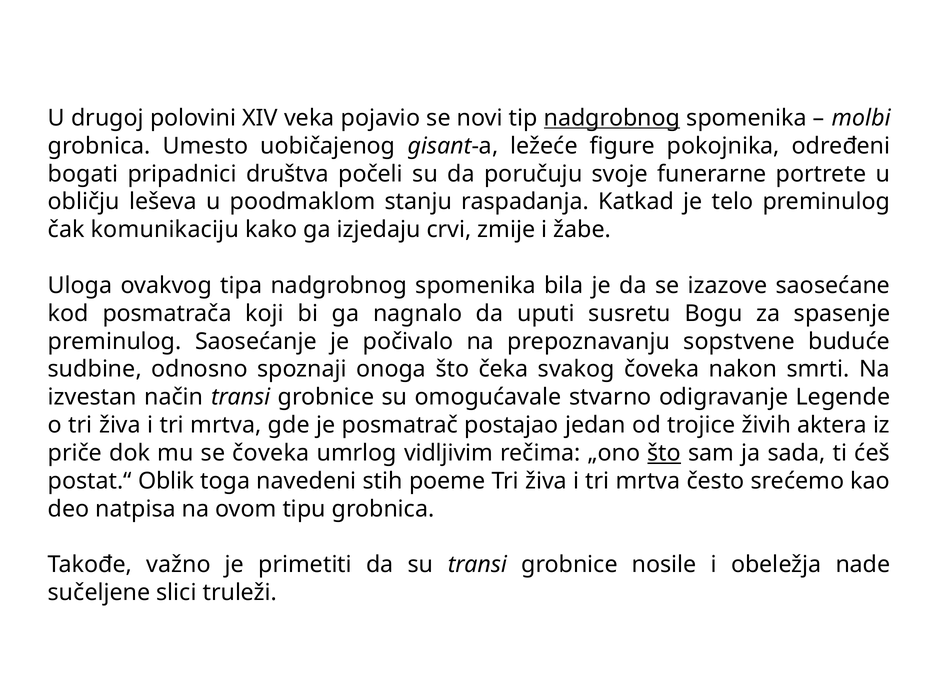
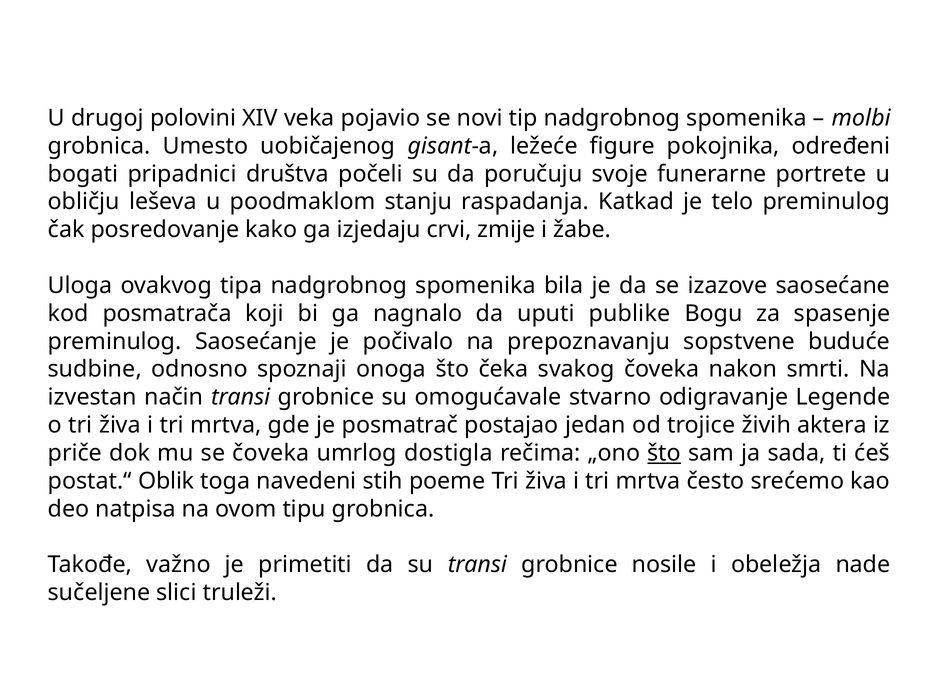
nadgrobnog at (612, 118) underline: present -> none
komunikaciju: komunikaciju -> posredovanje
susretu: susretu -> publike
vidljivim: vidljivim -> dostigla
